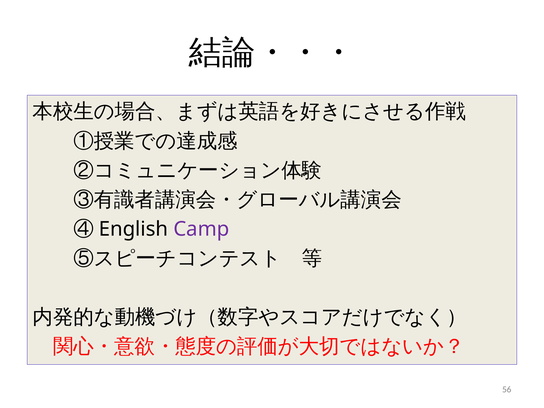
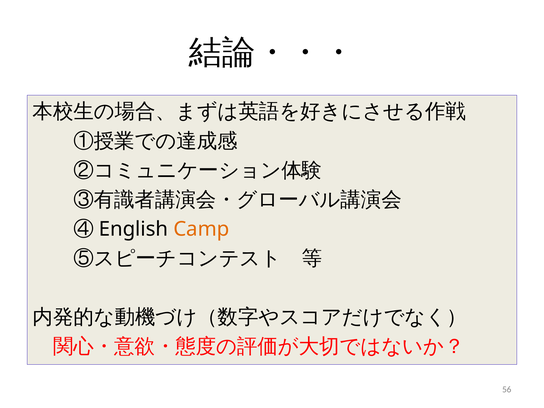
Camp colour: purple -> orange
